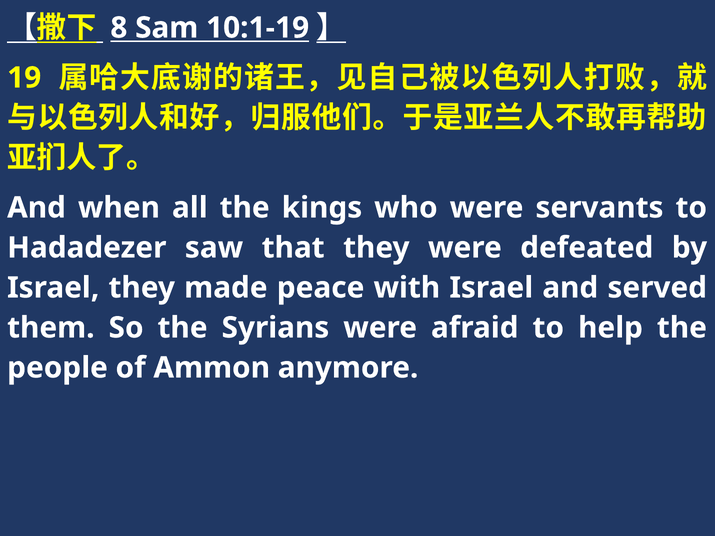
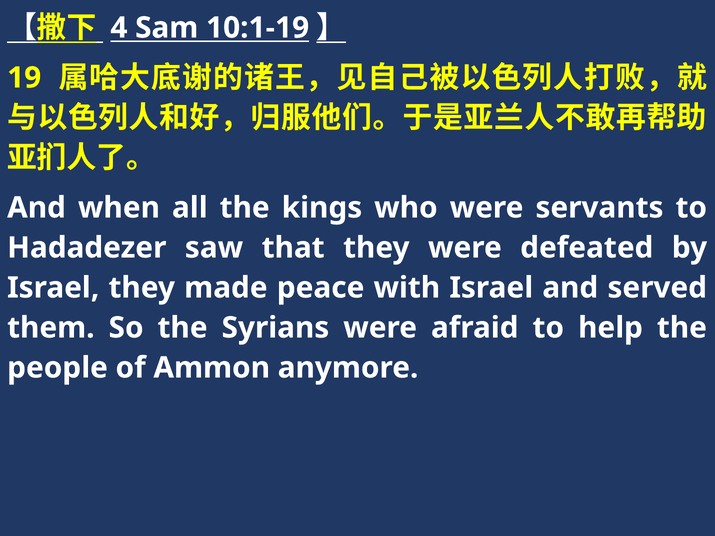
8: 8 -> 4
